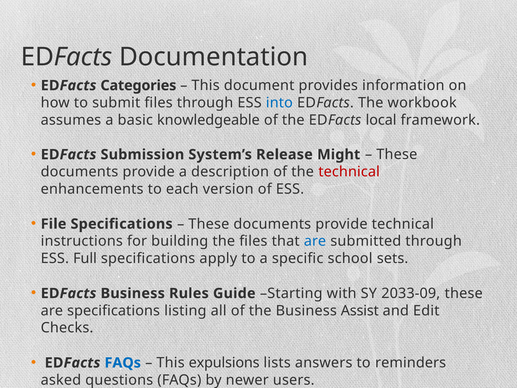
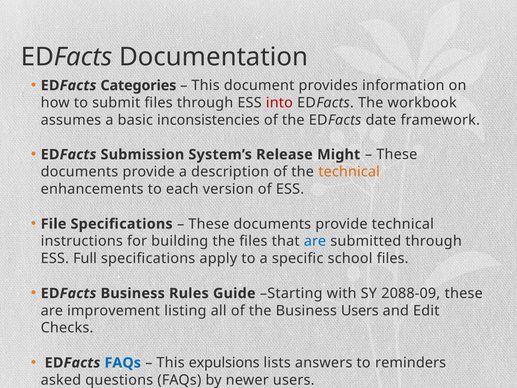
into colour: blue -> red
knowledgeable: knowledgeable -> inconsistencies
local: local -> date
technical at (349, 172) colour: red -> orange
school sets: sets -> files
2033-09: 2033-09 -> 2088-09
are specifications: specifications -> improvement
Business Assist: Assist -> Users
